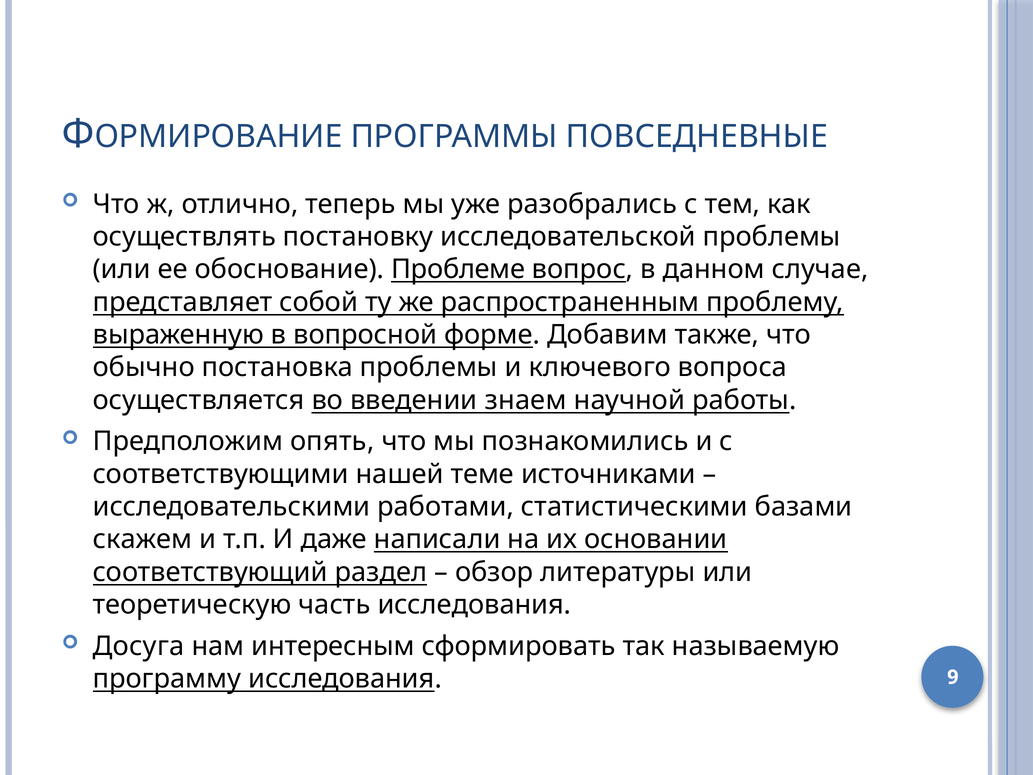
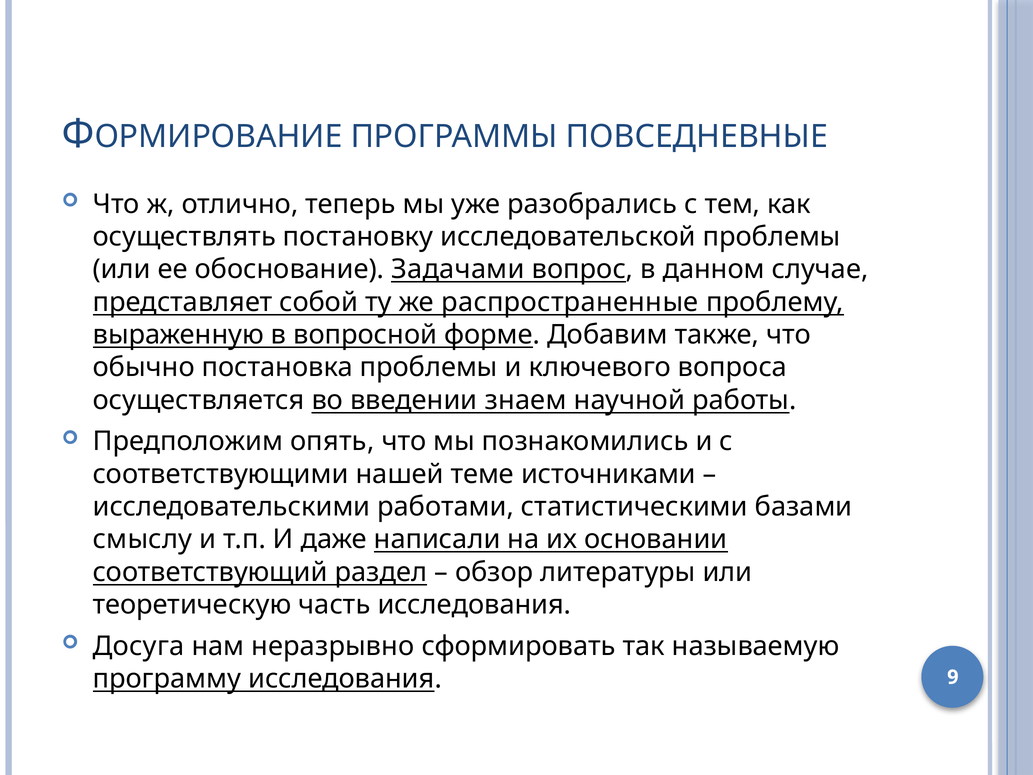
Проблеме: Проблеме -> Задачами
распространенным: распространенным -> распространенные
скажем: скажем -> смыслу
интересным: интересным -> неразрывно
